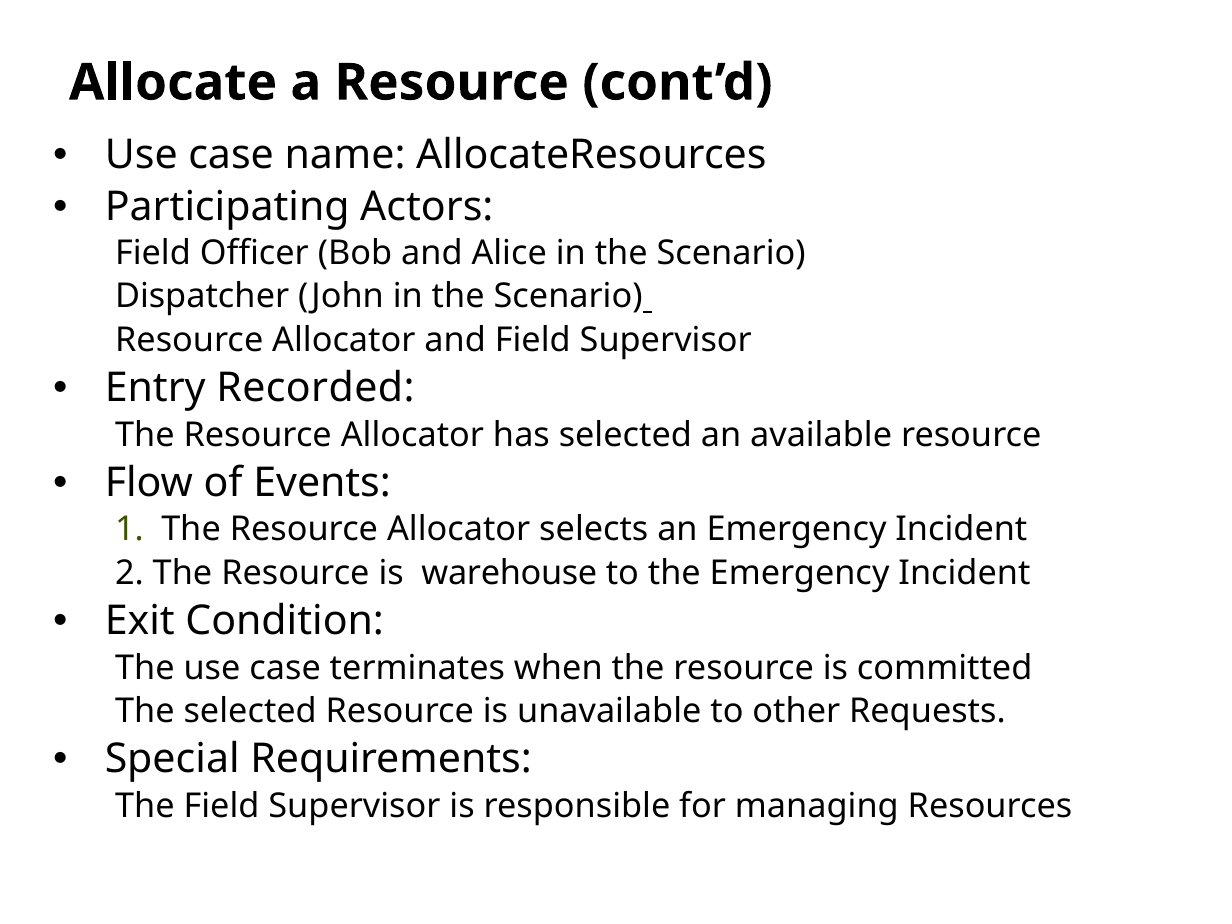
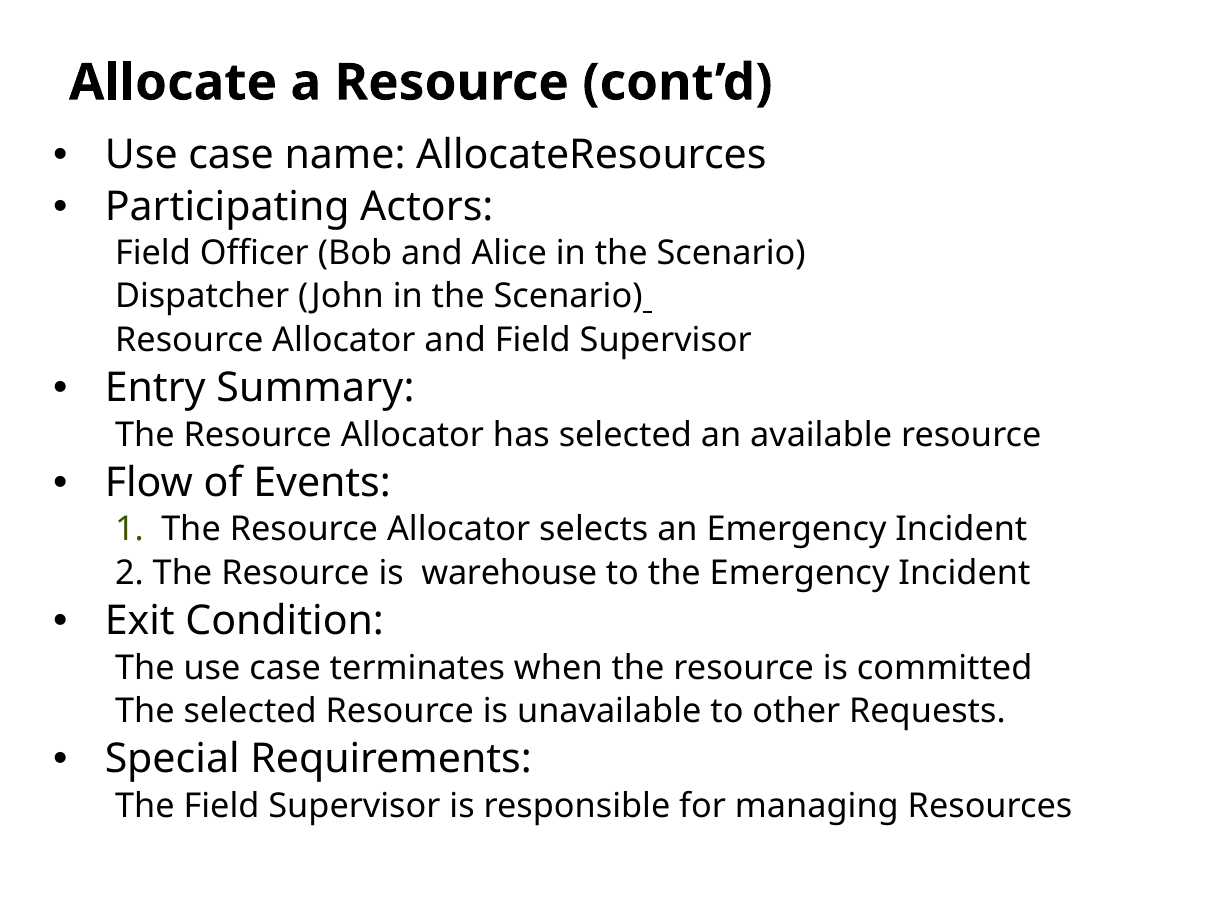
Recorded: Recorded -> Summary
